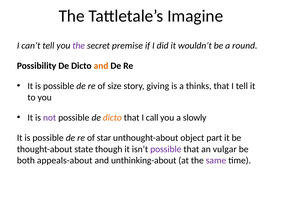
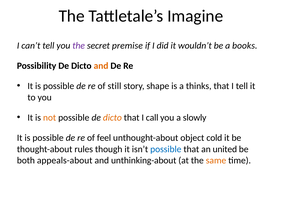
round: round -> books
size: size -> still
giving: giving -> shape
not colour: purple -> orange
star: star -> feel
part: part -> cold
state: state -> rules
possible at (166, 149) colour: purple -> blue
vulgar: vulgar -> united
same colour: purple -> orange
